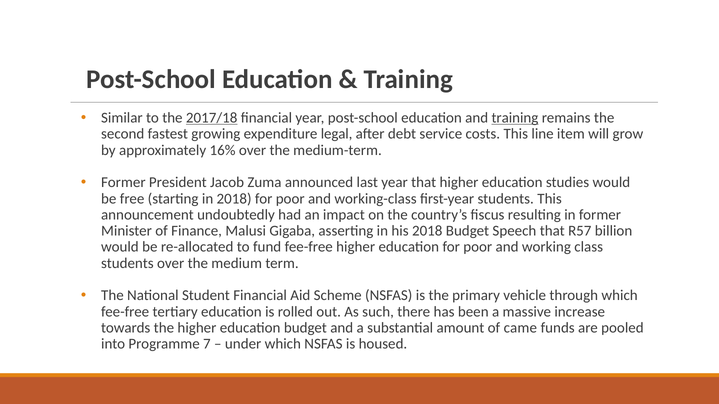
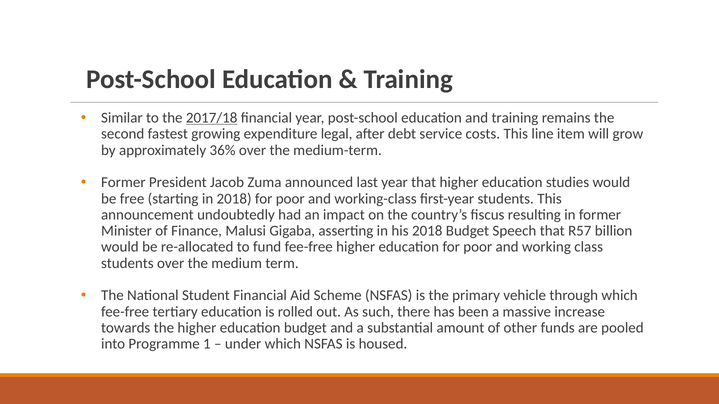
training at (515, 118) underline: present -> none
16%: 16% -> 36%
came: came -> other
7: 7 -> 1
